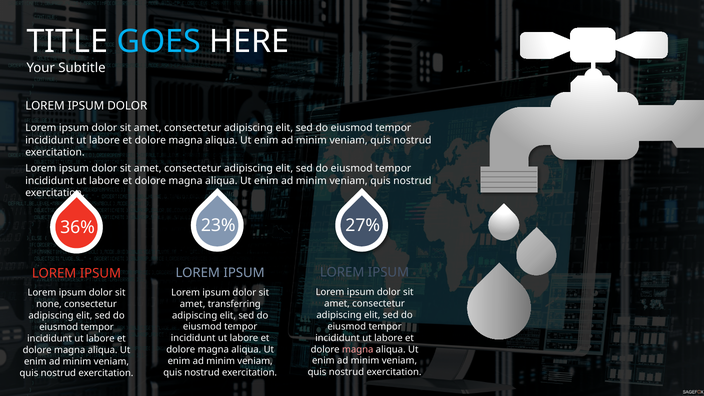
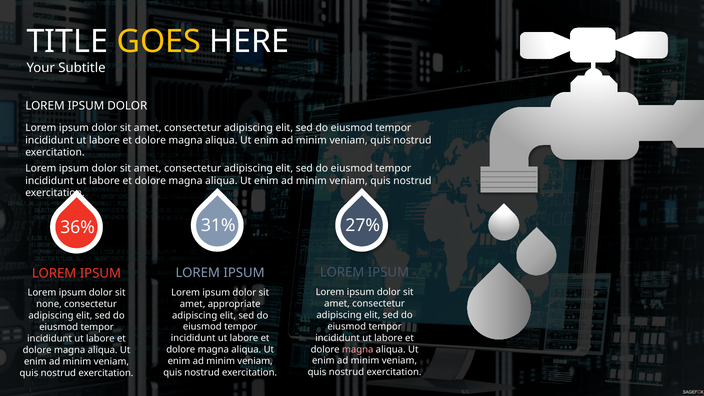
GOES colour: light blue -> yellow
23%: 23% -> 31%
transferring: transferring -> appropriate
